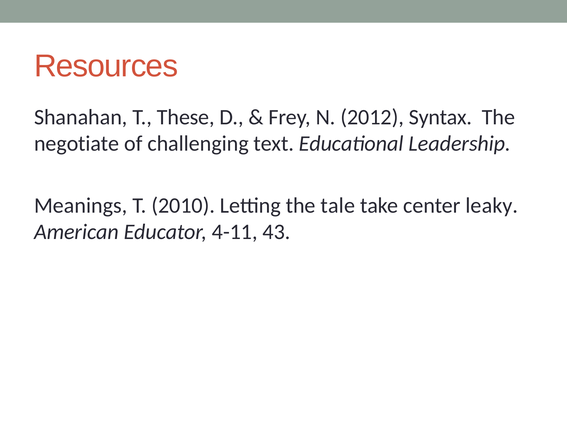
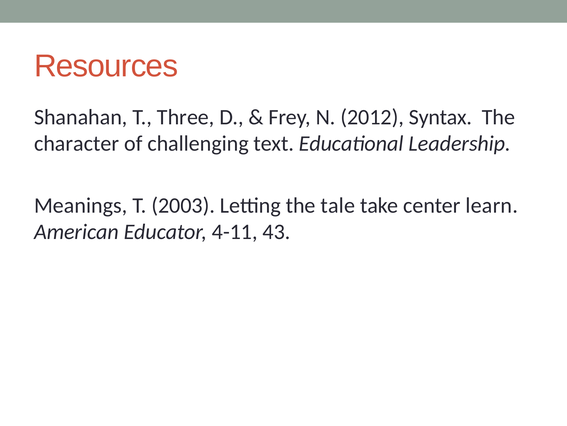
These: These -> Three
negotiate: negotiate -> character
2010: 2010 -> 2003
leaky: leaky -> learn
